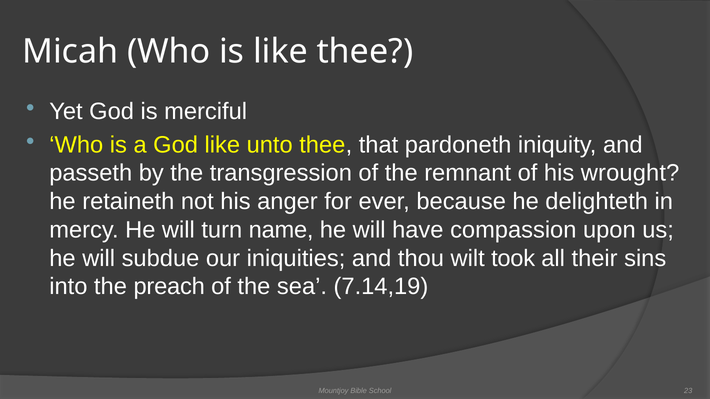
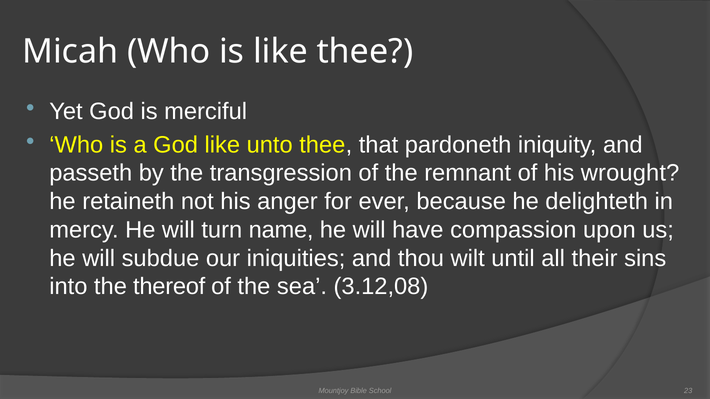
took: took -> until
preach: preach -> thereof
7.14,19: 7.14,19 -> 3.12,08
